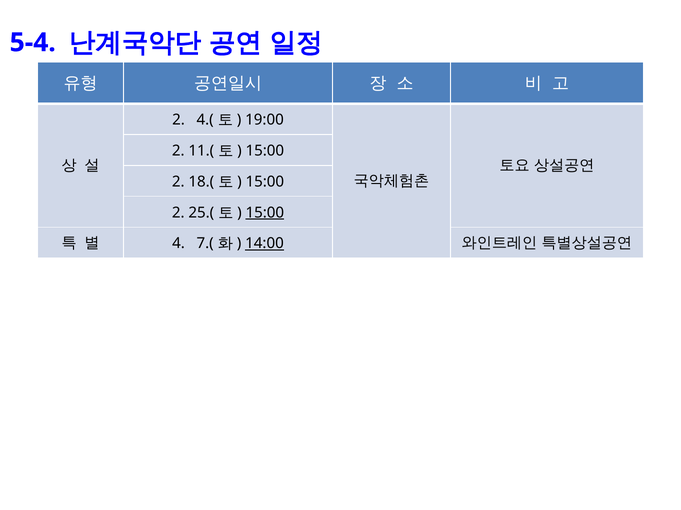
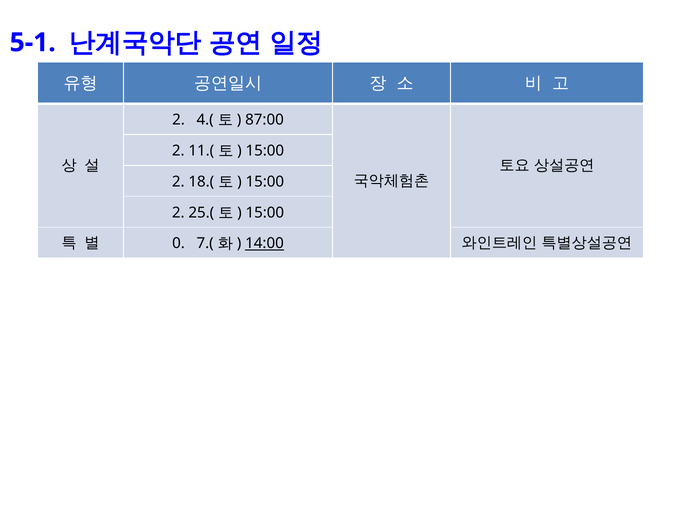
5-4: 5-4 -> 5-1
19:00: 19:00 -> 87:00
15:00 at (265, 213) underline: present -> none
4: 4 -> 0
